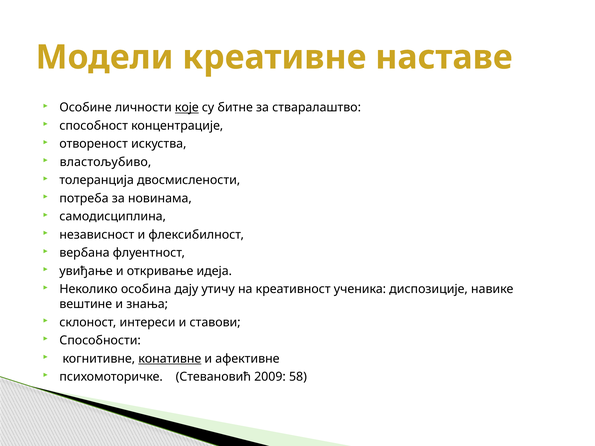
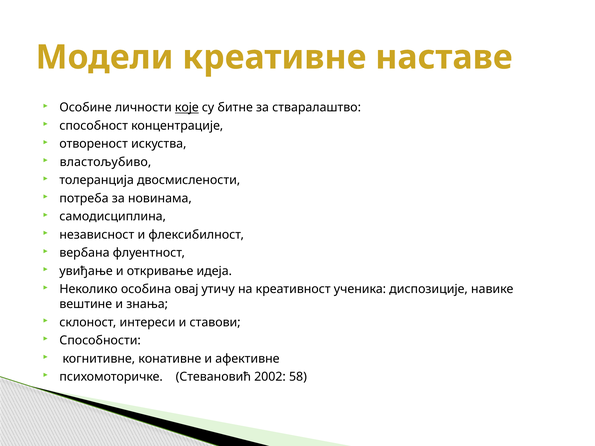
дају: дају -> овај
конативне underline: present -> none
2009: 2009 -> 2002
